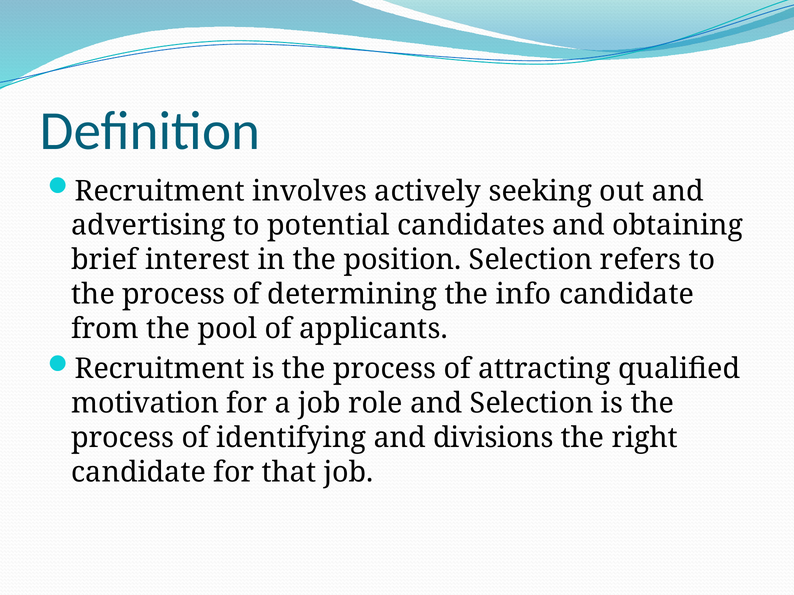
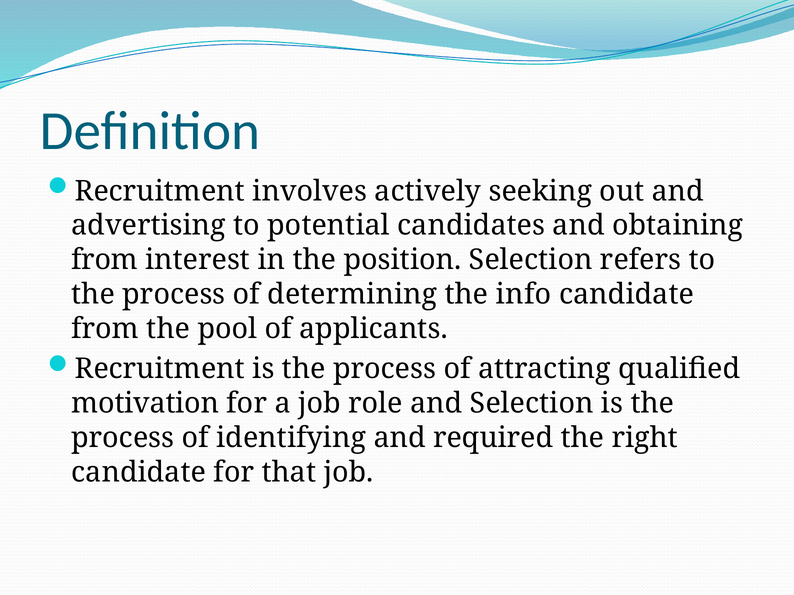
brief at (104, 260): brief -> from
divisions: divisions -> required
